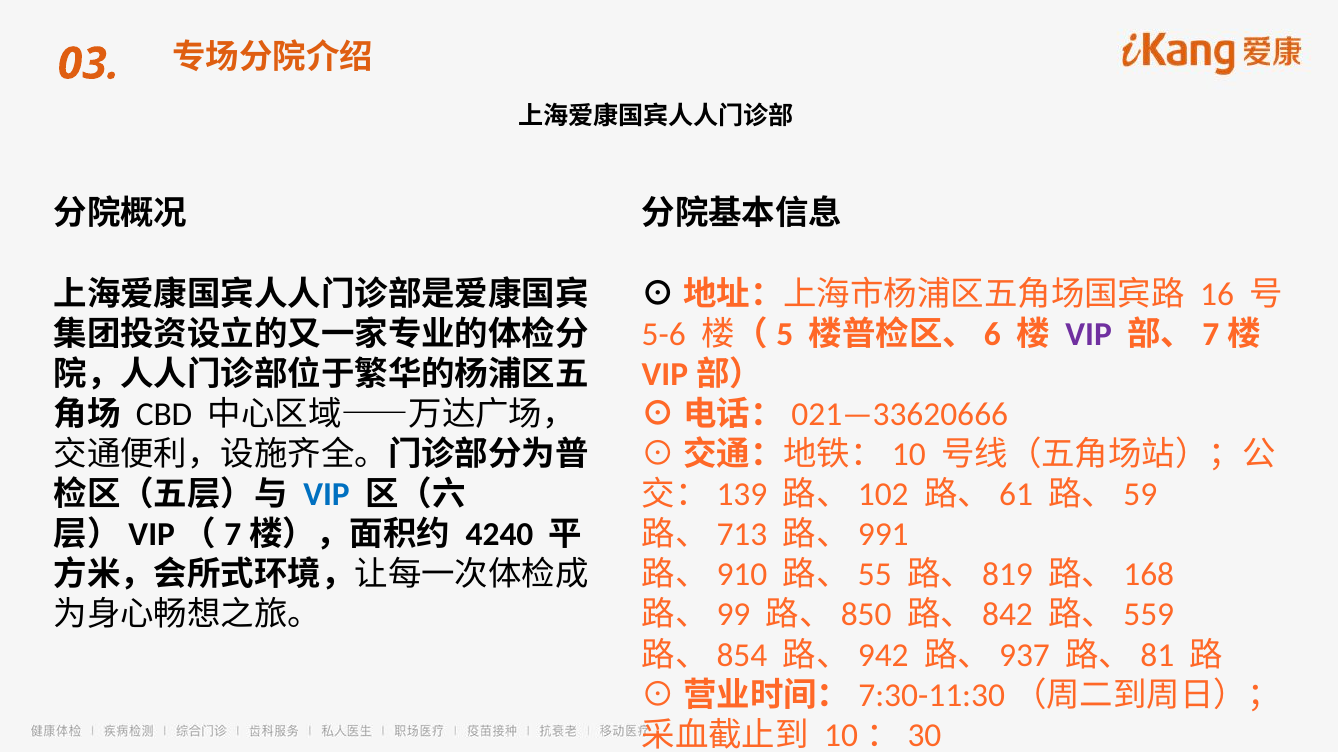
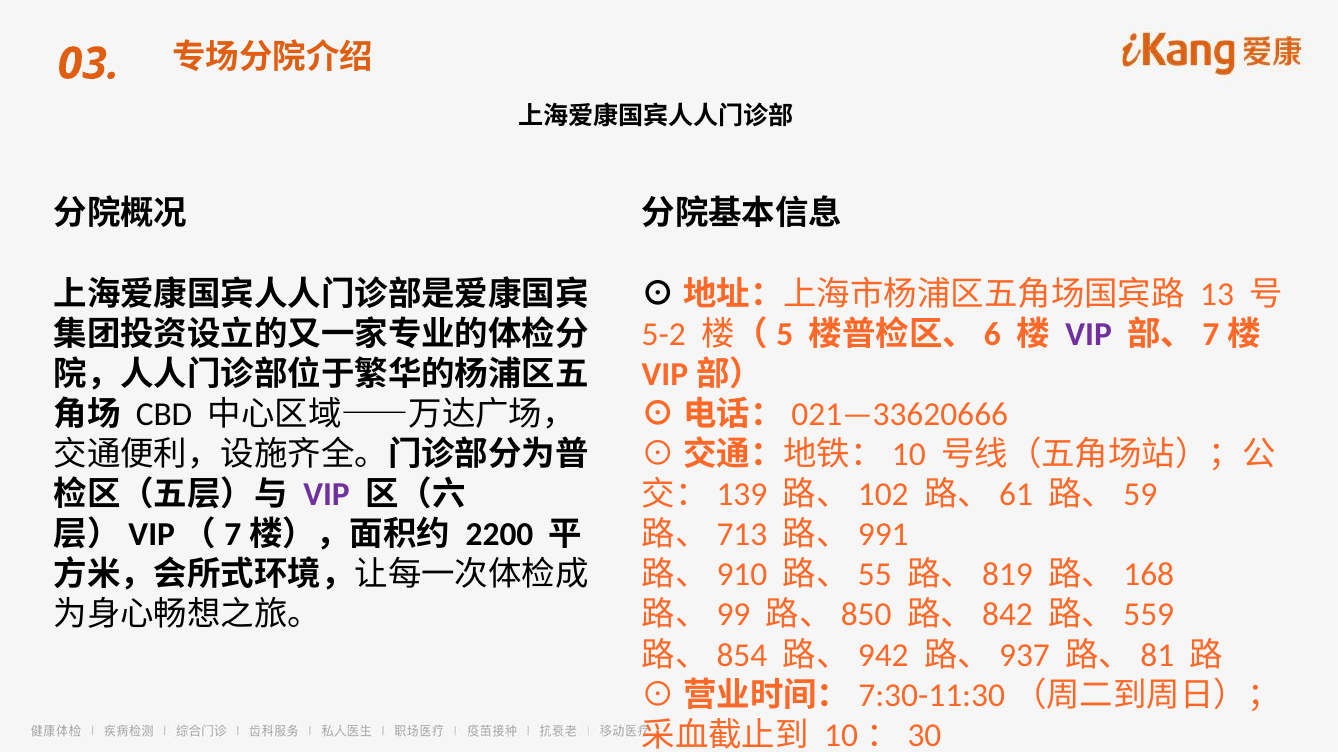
16: 16 -> 13
5-6: 5-6 -> 5-2
VIP at (327, 495) colour: blue -> purple
4240: 4240 -> 2200
